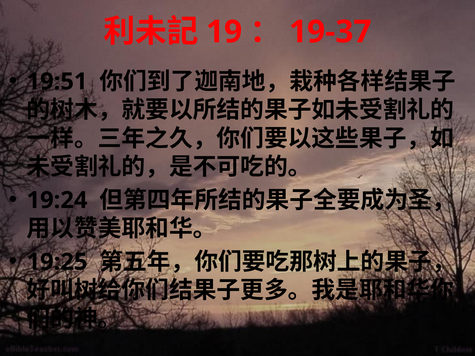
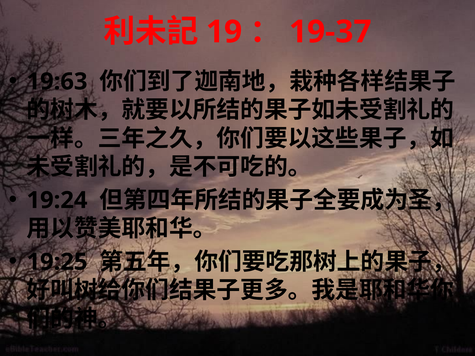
19:51: 19:51 -> 19:63
